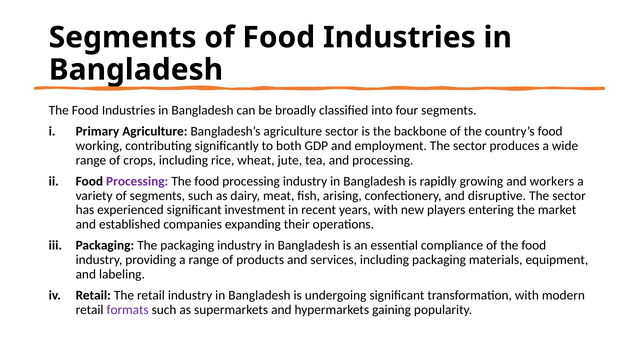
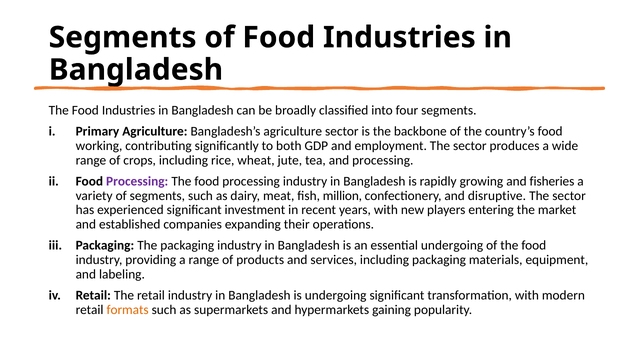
workers: workers -> fisheries
arising: arising -> million
essential compliance: compliance -> undergoing
formats colour: purple -> orange
